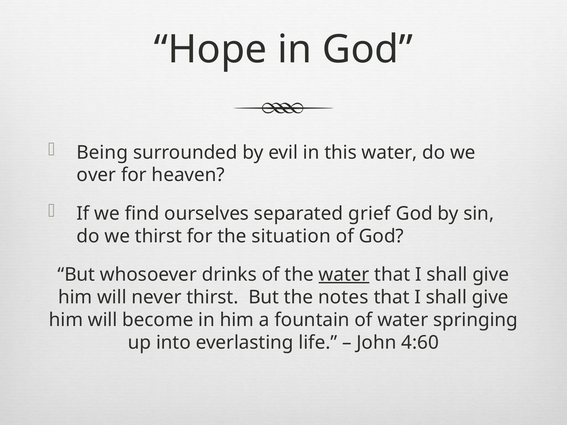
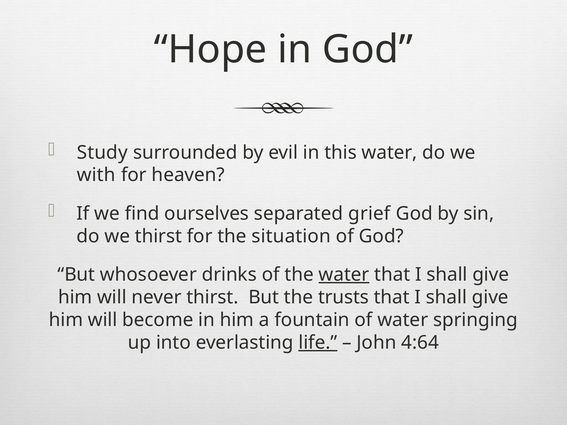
Being: Being -> Study
over: over -> with
notes: notes -> trusts
life underline: none -> present
4:60: 4:60 -> 4:64
